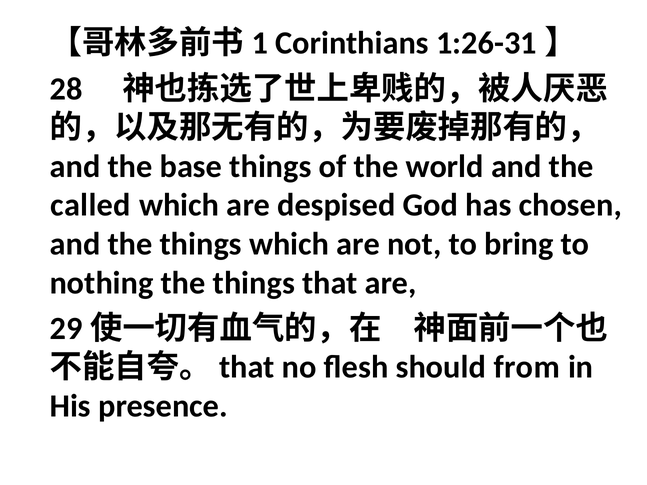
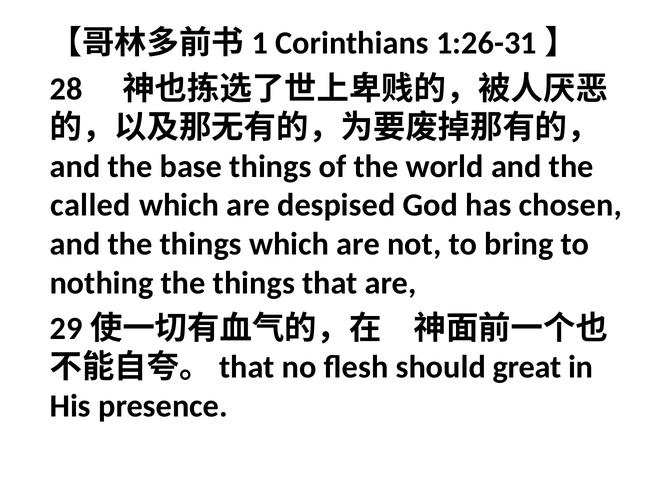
from: from -> great
